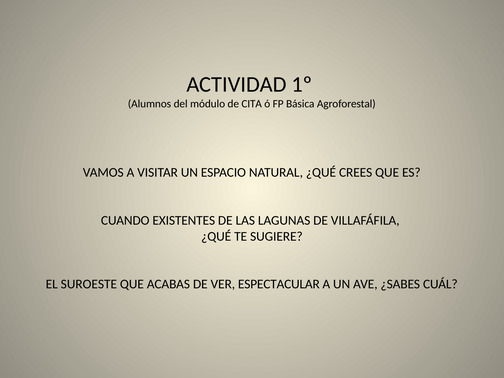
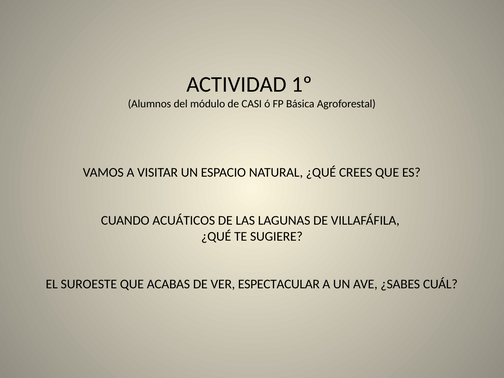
CITA: CITA -> CASI
EXISTENTES: EXISTENTES -> ACUÁTICOS
